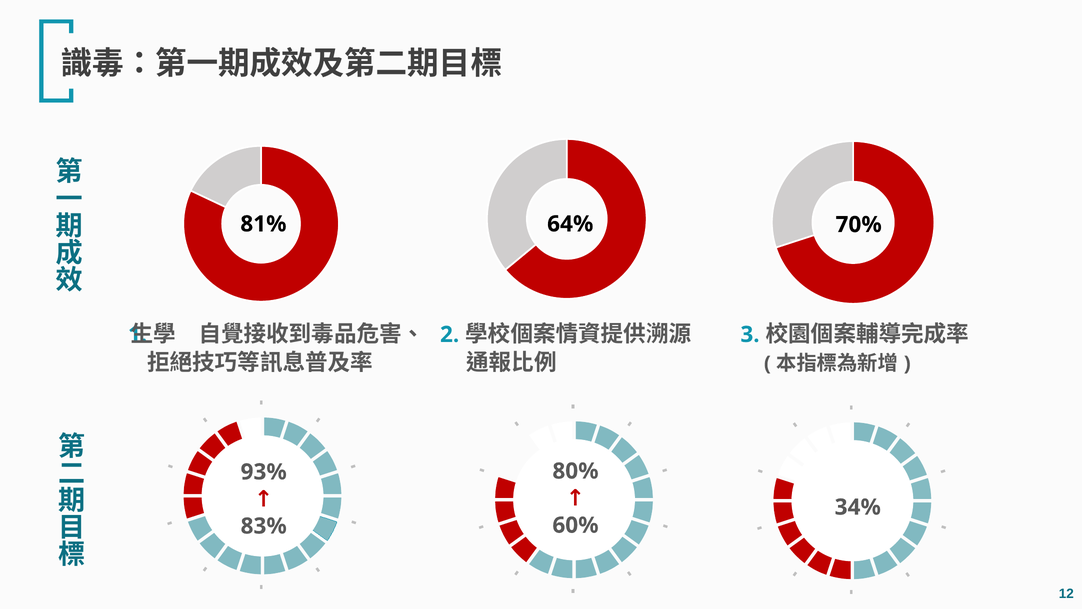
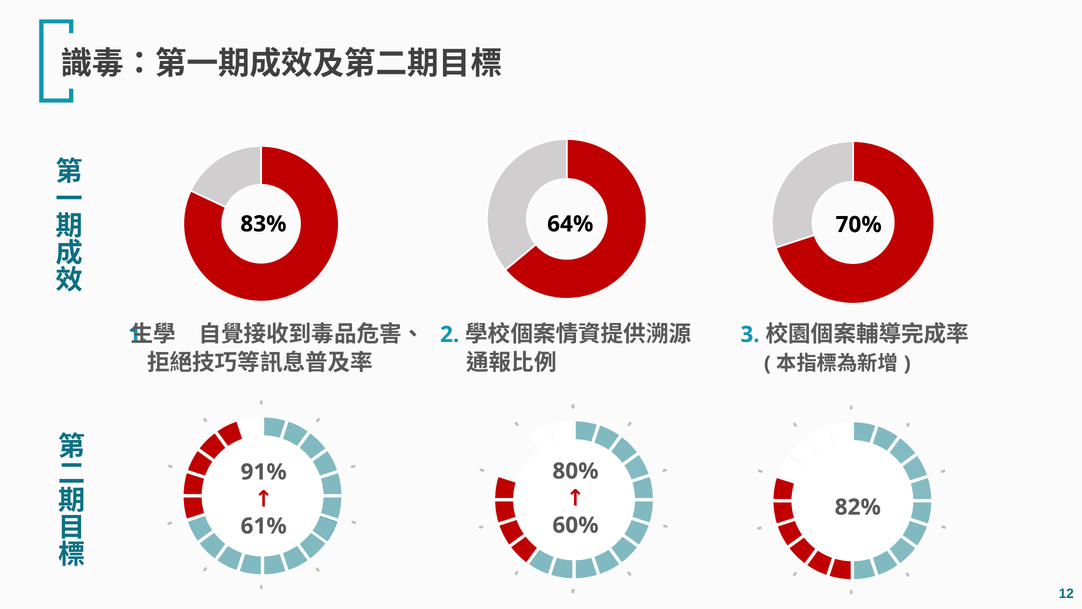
81%: 81% -> 83%
93%: 93% -> 91%
34%: 34% -> 82%
83%: 83% -> 61%
